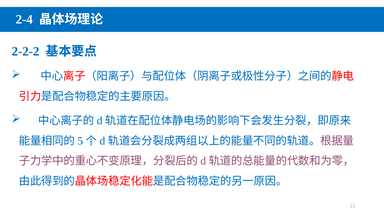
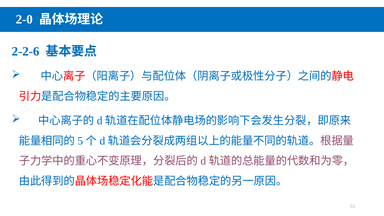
2-4: 2-4 -> 2-0
2-2-2: 2-2-2 -> 2-2-6
